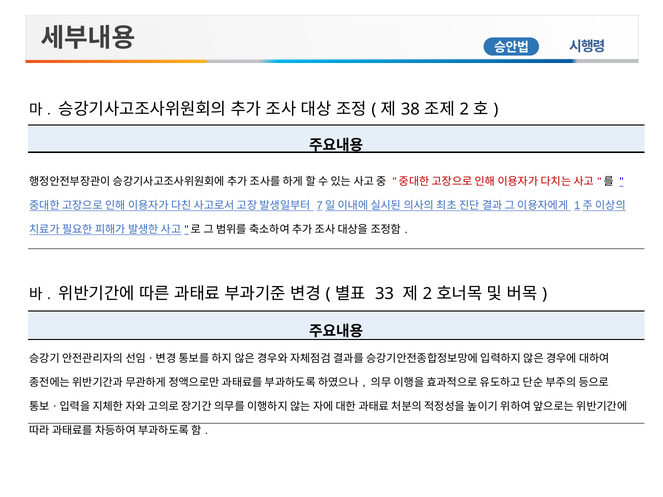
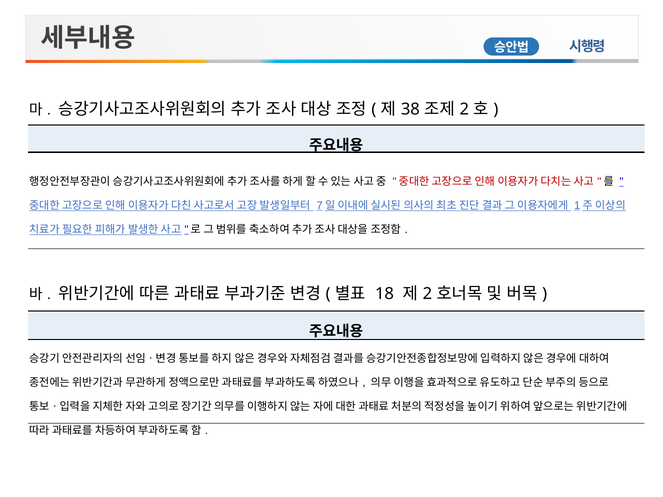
33: 33 -> 18
